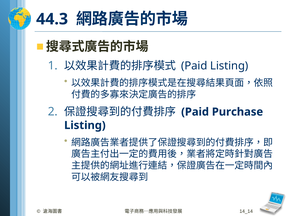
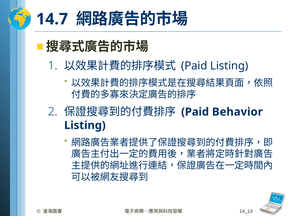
44.3: 44.3 -> 14.7
Purchase: Purchase -> Behavior
